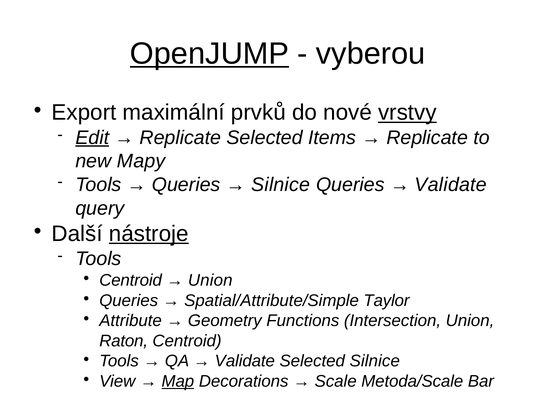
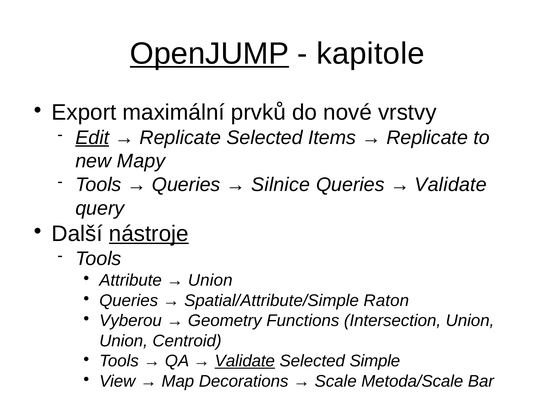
vyberou: vyberou -> kapitole
vrstvy underline: present -> none
Centroid at (131, 280): Centroid -> Attribute
Taylor: Taylor -> Raton
Attribute: Attribute -> Vyberou
Raton at (124, 341): Raton -> Union
Validate at (245, 361) underline: none -> present
Selected Silnice: Silnice -> Simple
Map underline: present -> none
